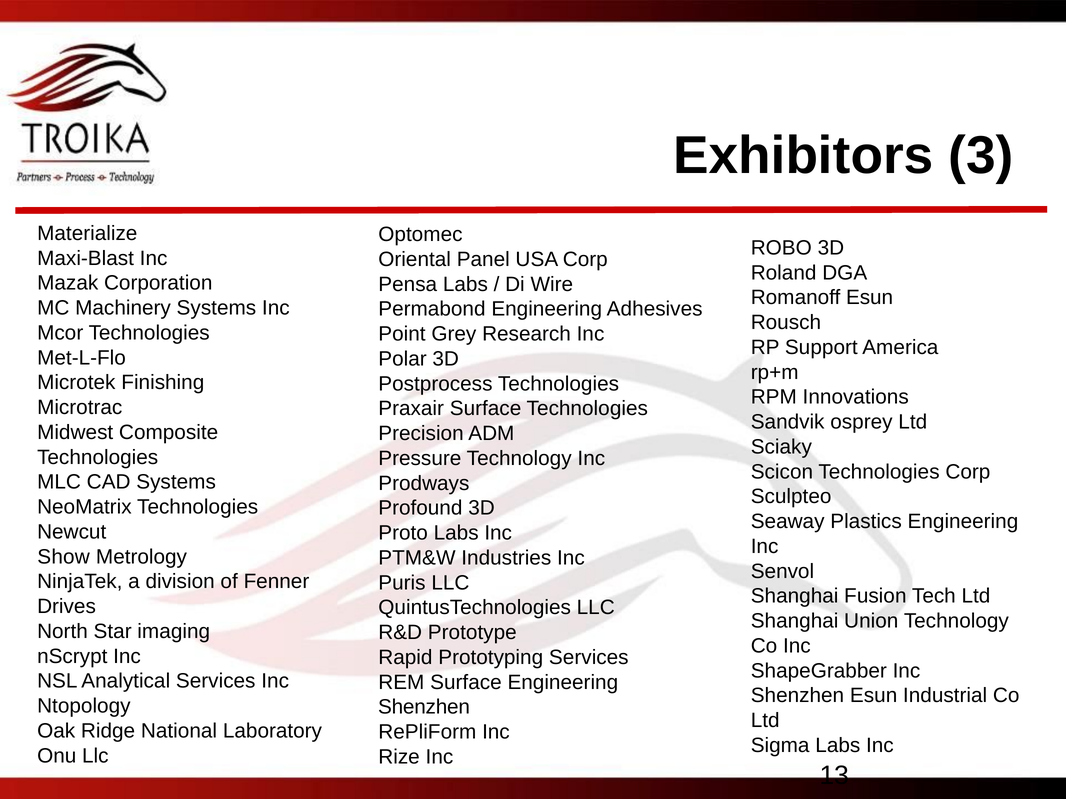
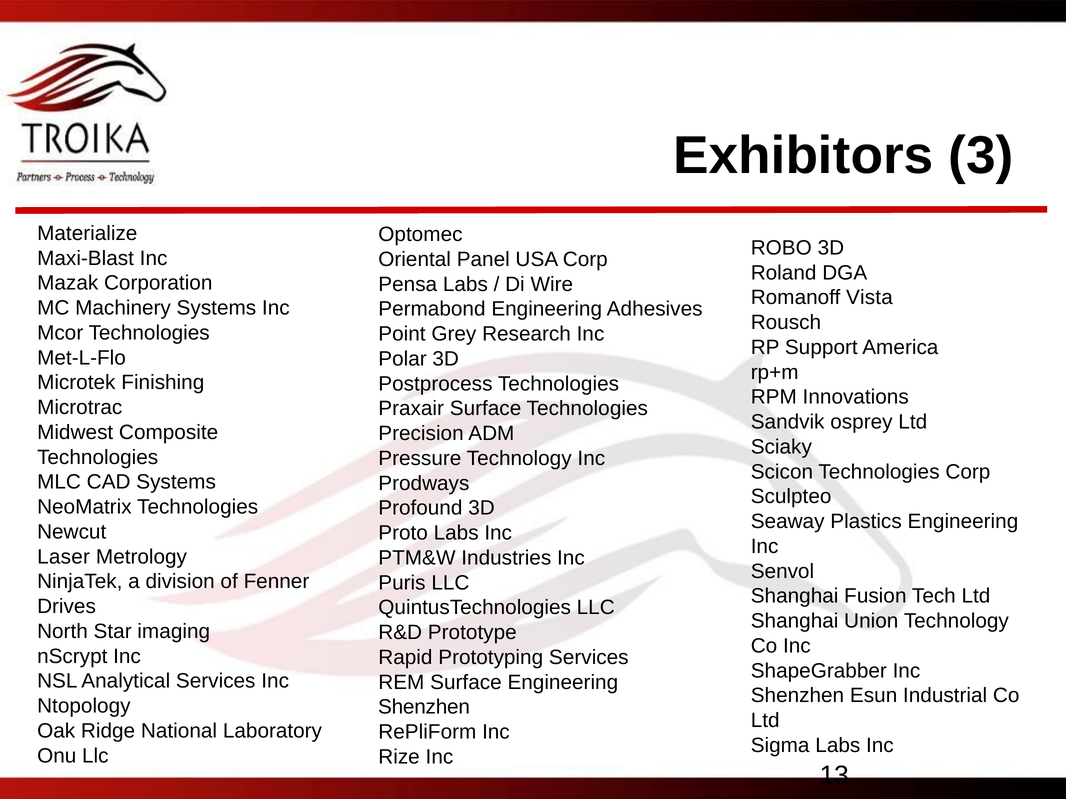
Romanoff Esun: Esun -> Vista
Show: Show -> Laser
